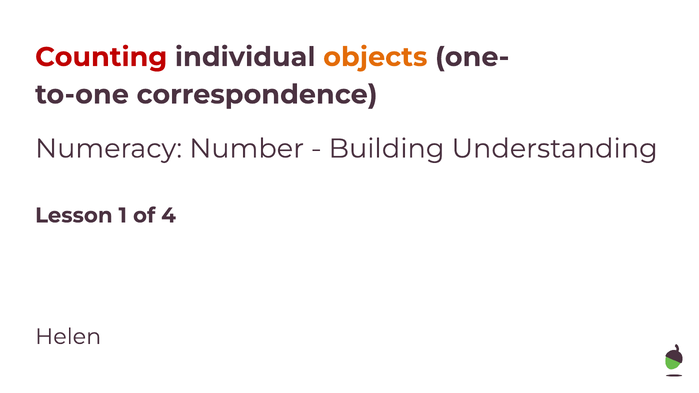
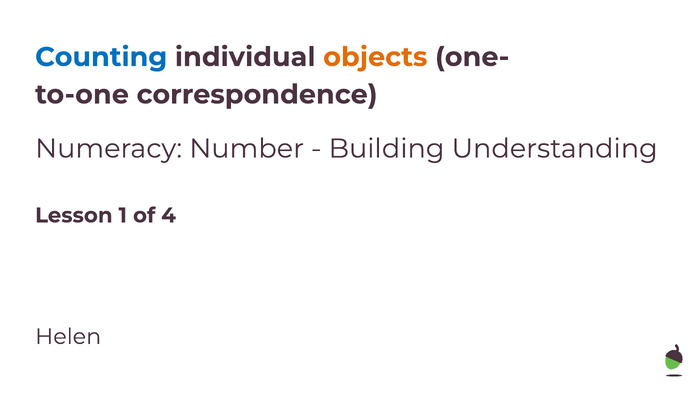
Counting colour: red -> blue
